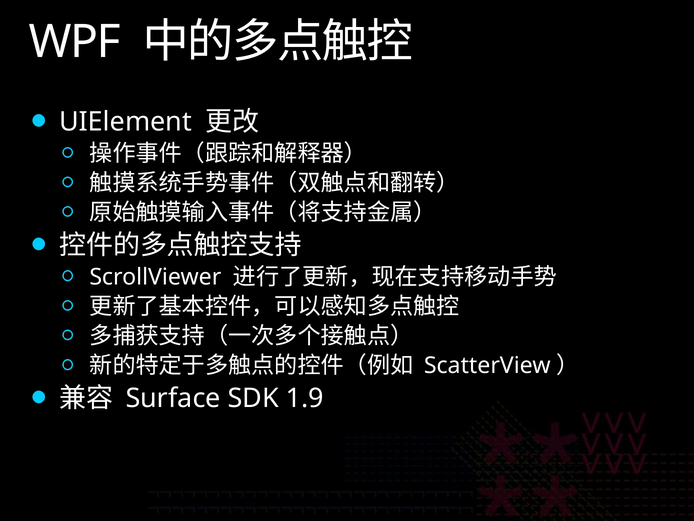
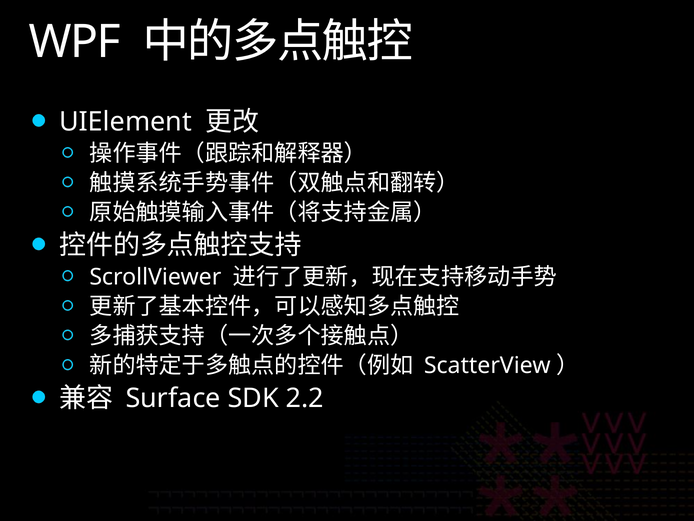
1.9: 1.9 -> 2.2
